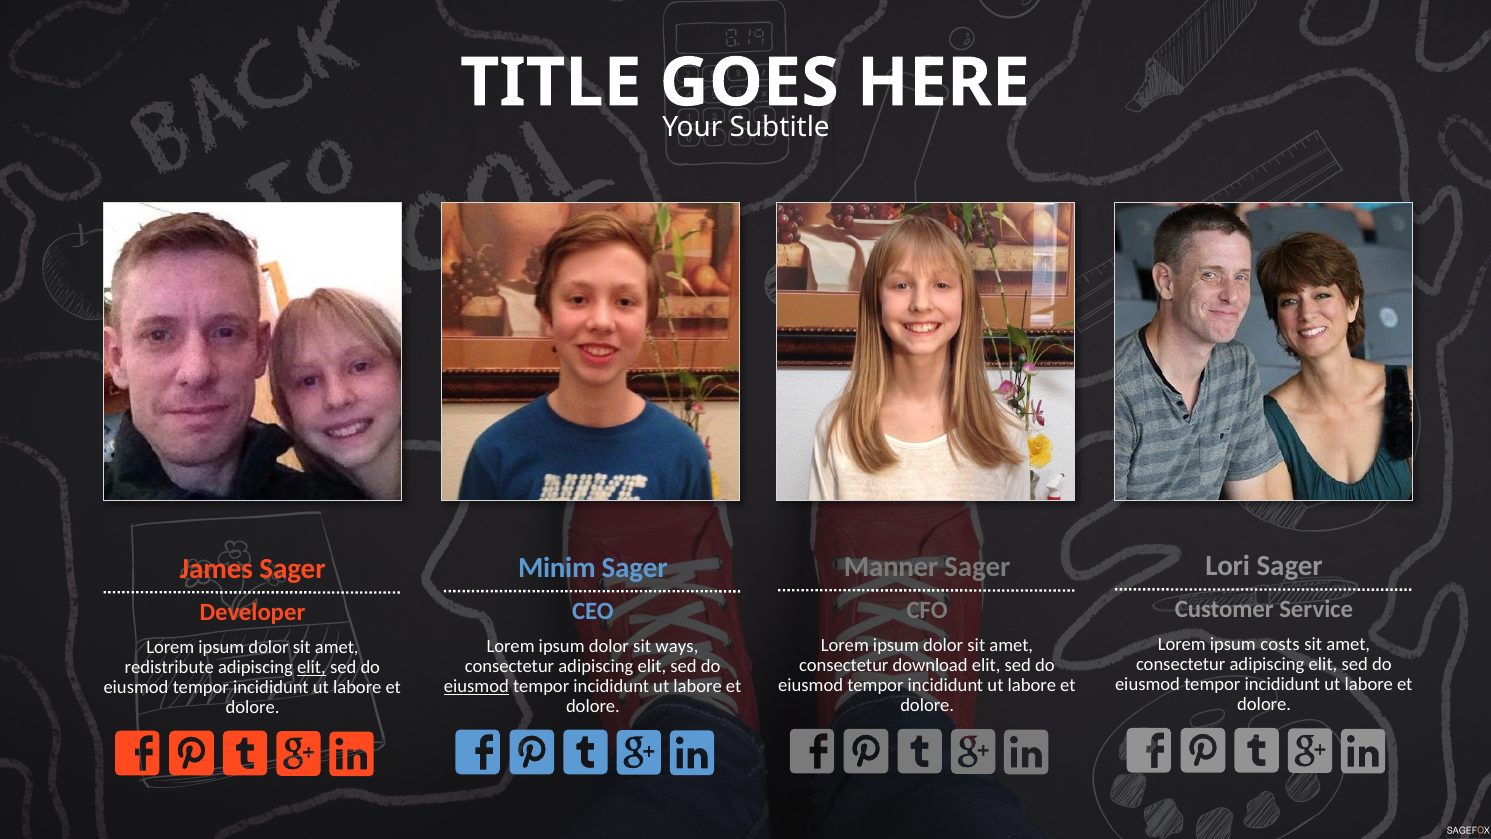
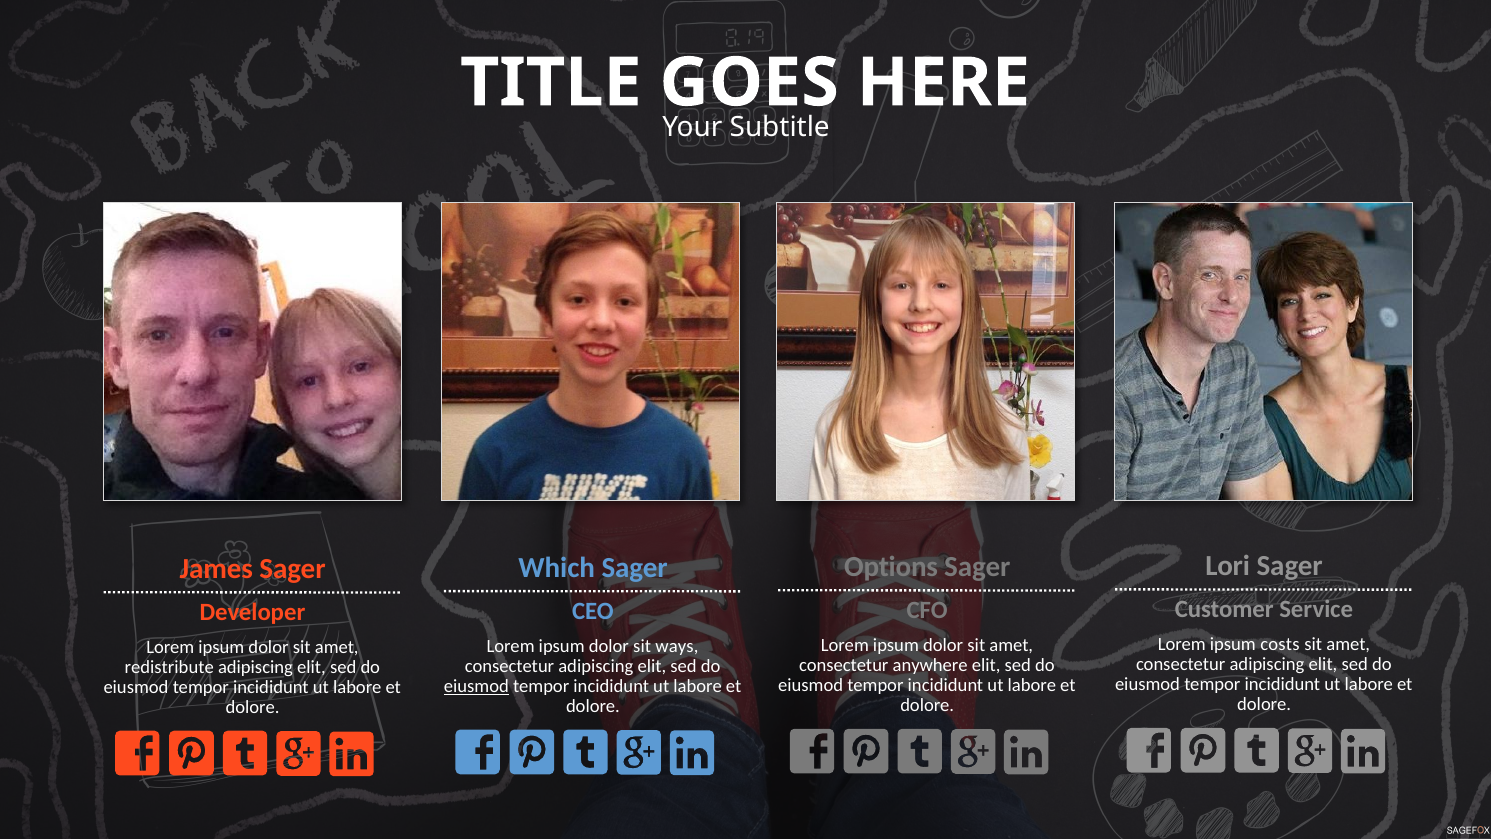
Manner: Manner -> Options
Minim: Minim -> Which
download: download -> anywhere
elit at (311, 667) underline: present -> none
